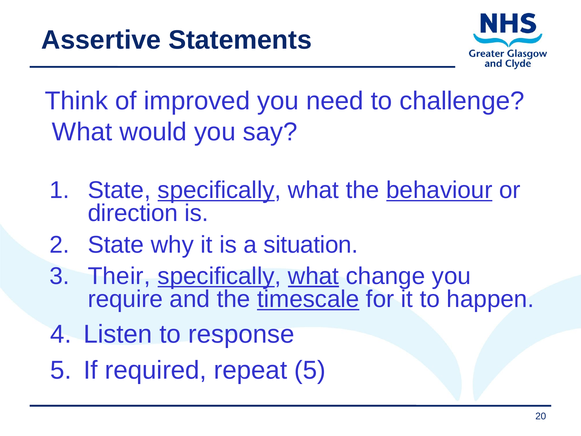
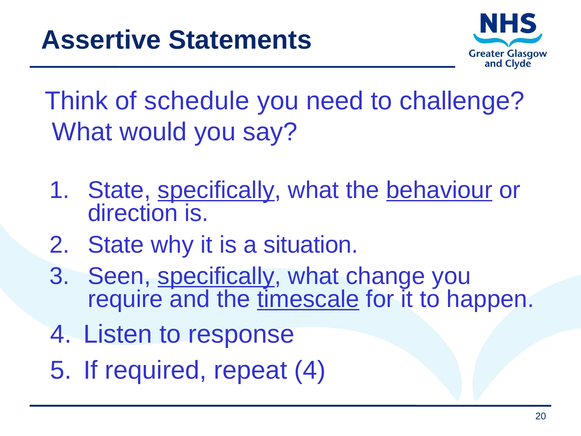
improved: improved -> schedule
Their: Their -> Seen
what at (313, 276) underline: present -> none
repeat 5: 5 -> 4
